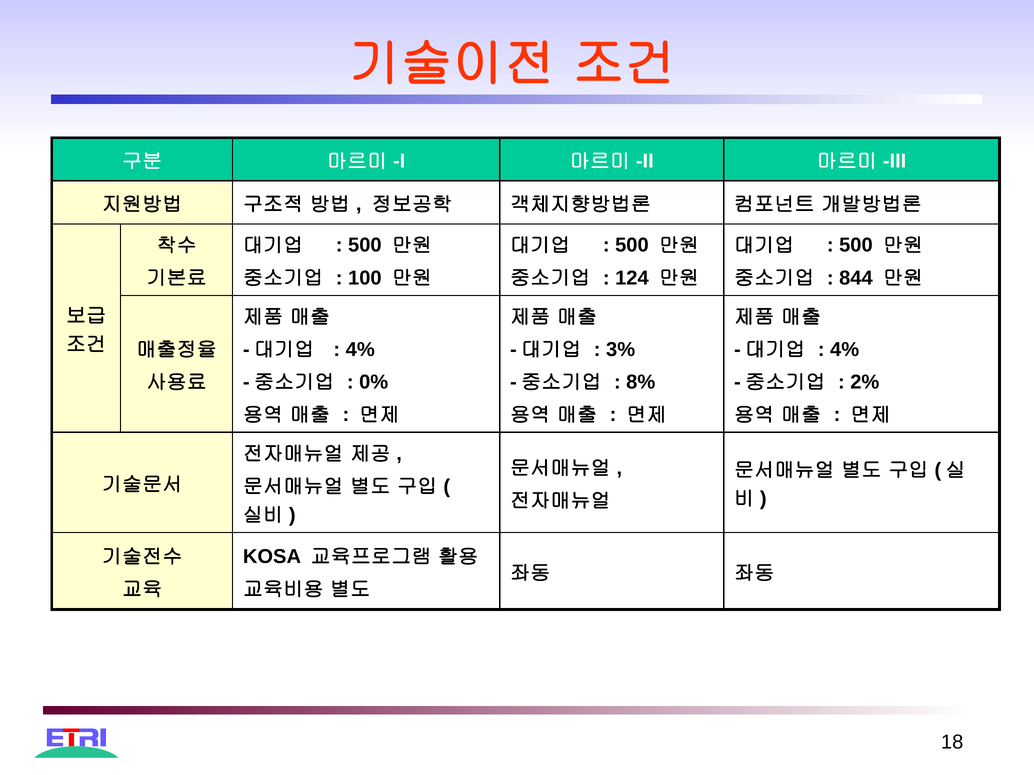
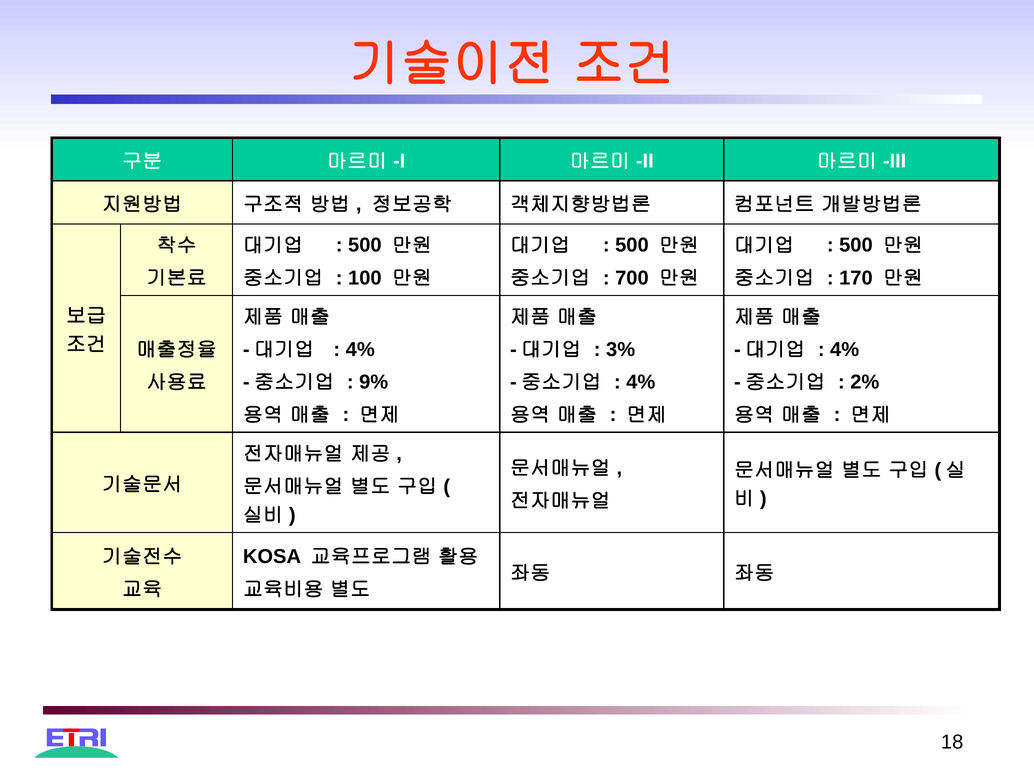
124: 124 -> 700
844: 844 -> 170
0%: 0% -> 9%
8% at (641, 382): 8% -> 4%
